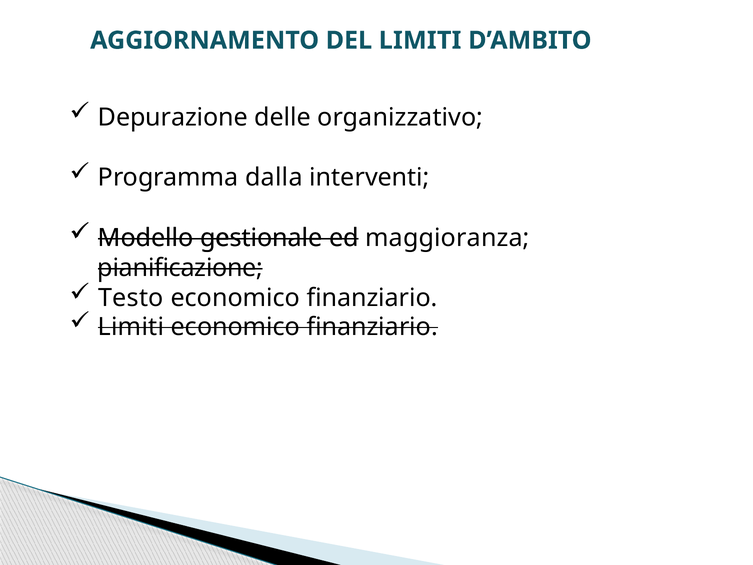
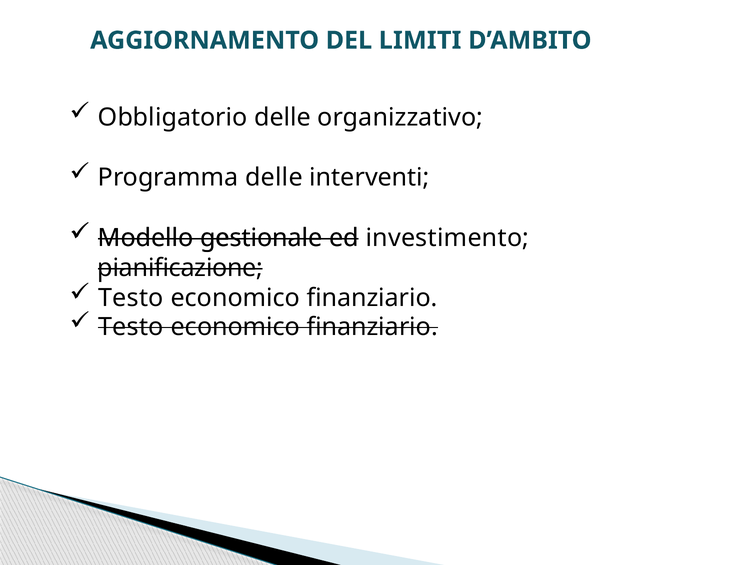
Depurazione: Depurazione -> Obbligatorio
Programma dalla: dalla -> delle
maggioranza: maggioranza -> investimento
Limiti at (131, 327): Limiti -> Testo
